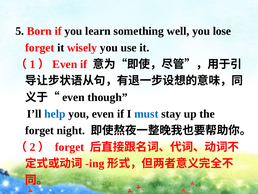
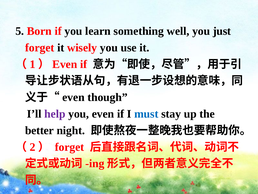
lose: lose -> just
help colour: blue -> purple
forget at (39, 130): forget -> better
